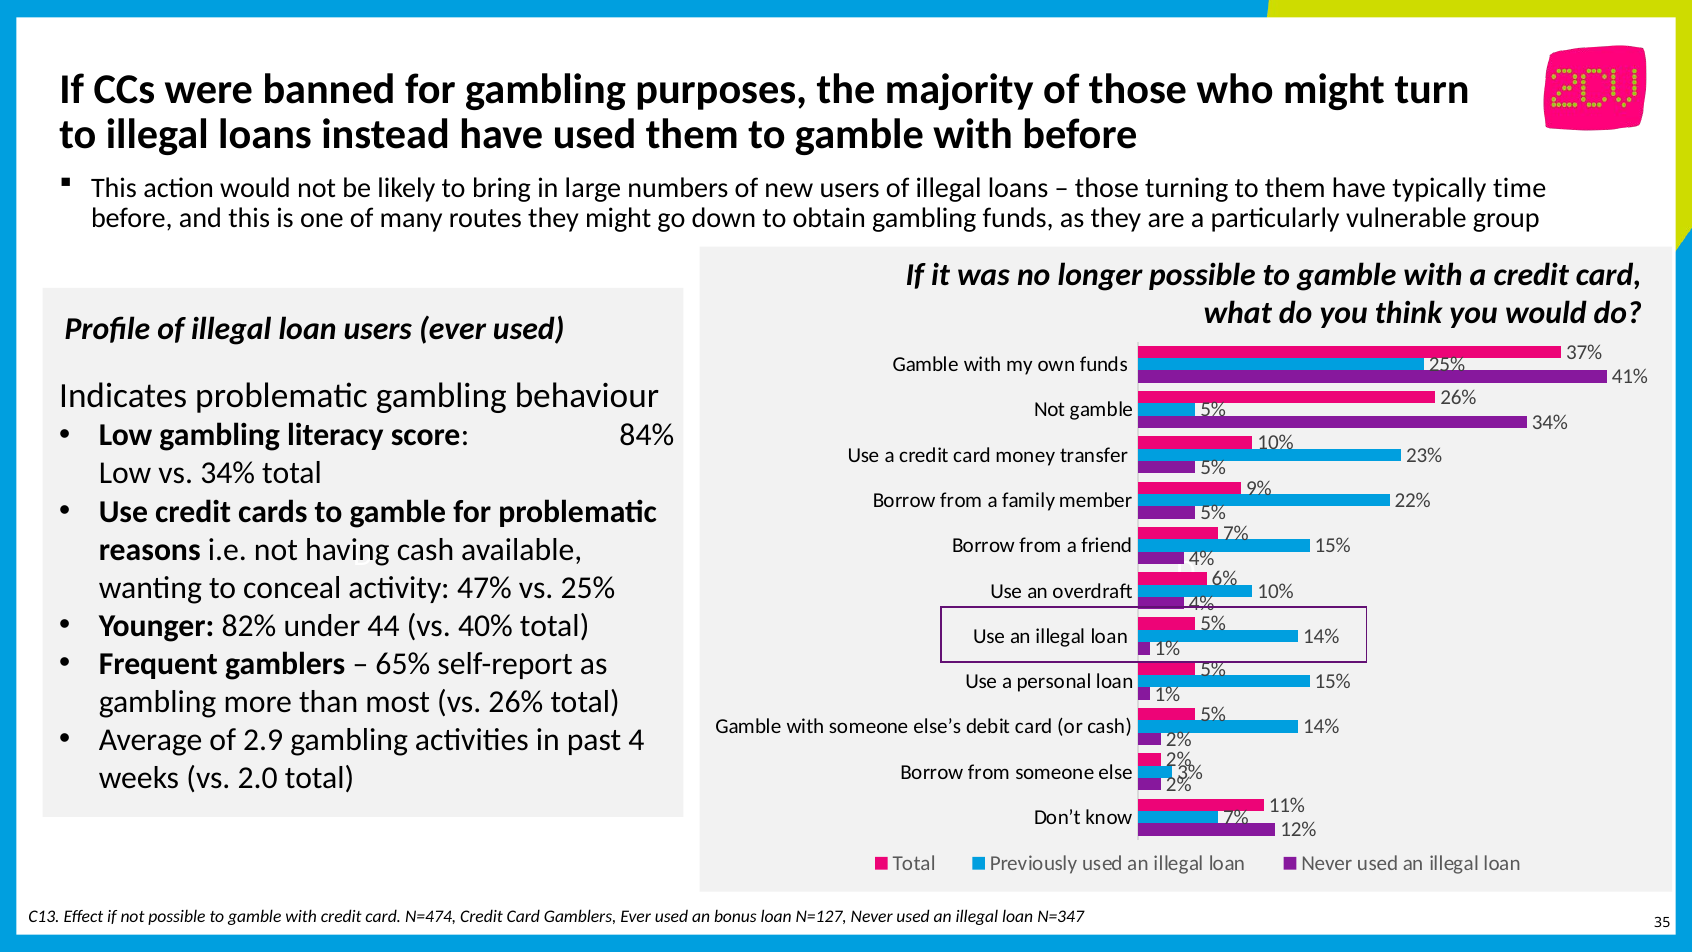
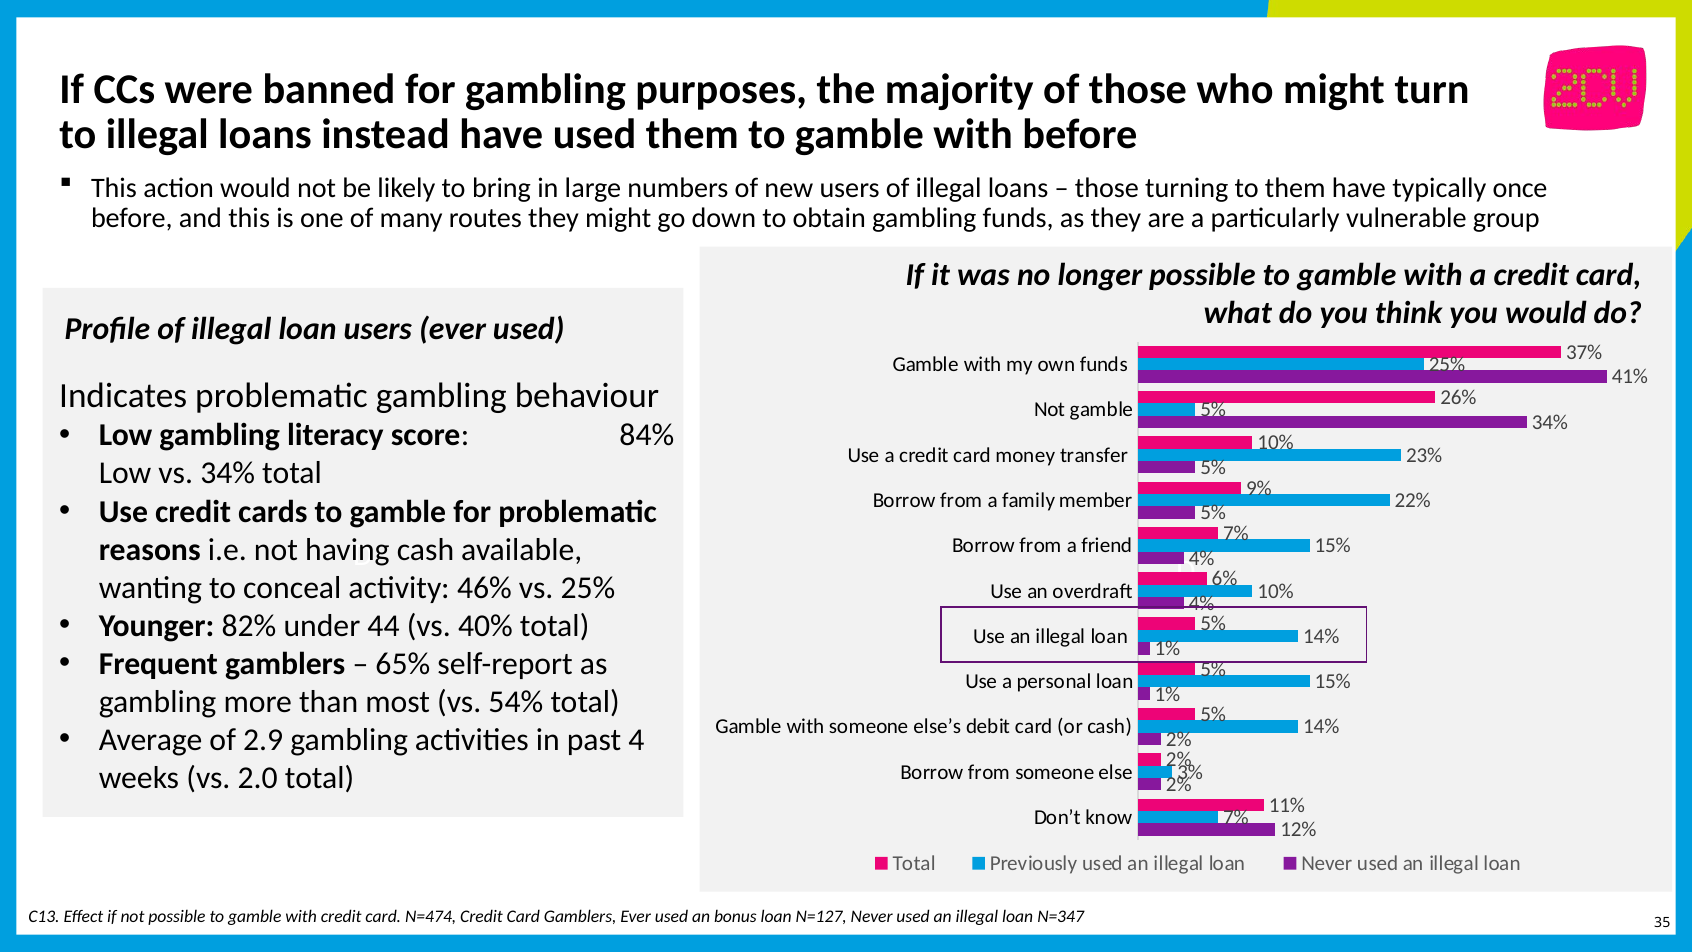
time: time -> once
47%: 47% -> 46%
vs 26%: 26% -> 54%
